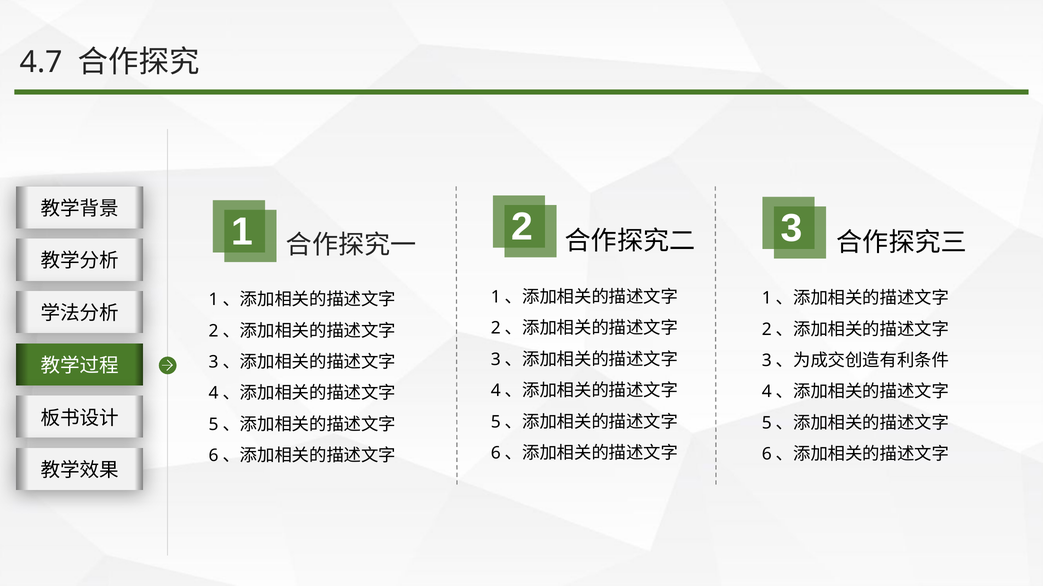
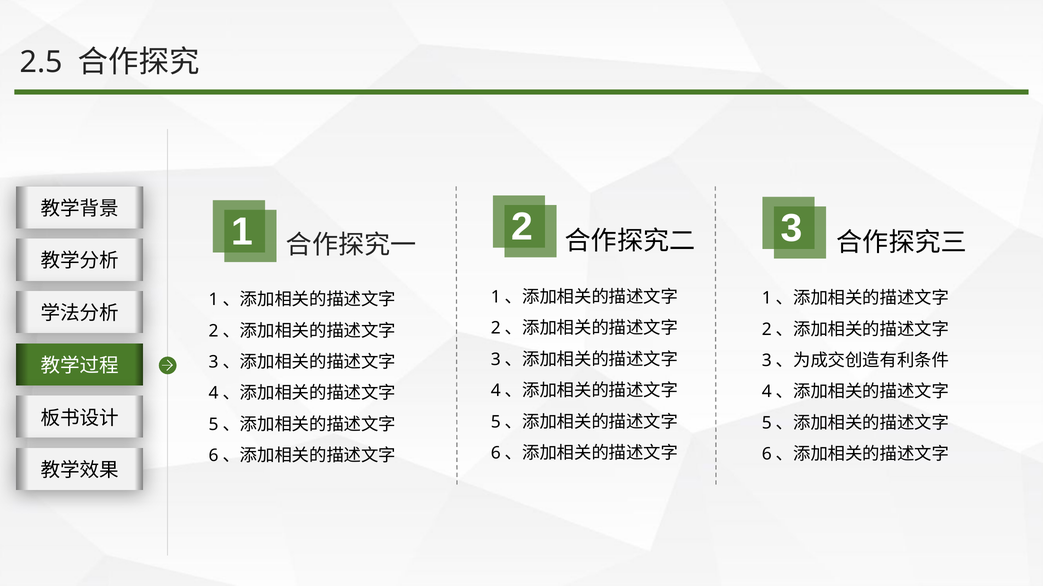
4.7: 4.7 -> 2.5
